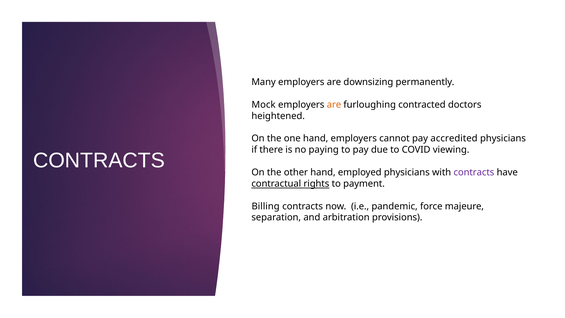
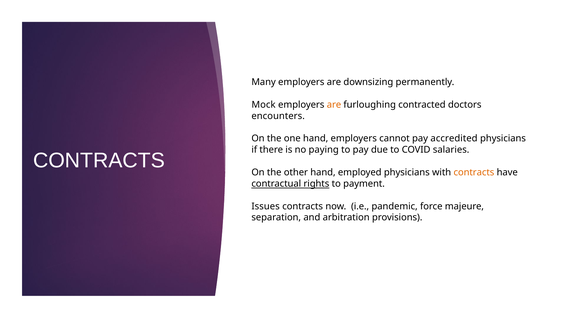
heightened: heightened -> encounters
viewing: viewing -> salaries
contracts at (474, 172) colour: purple -> orange
Billing: Billing -> Issues
